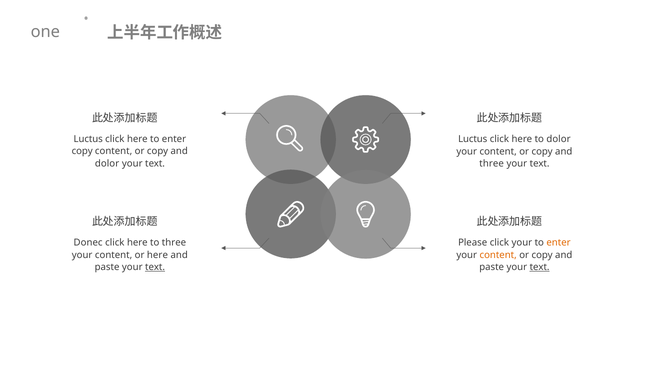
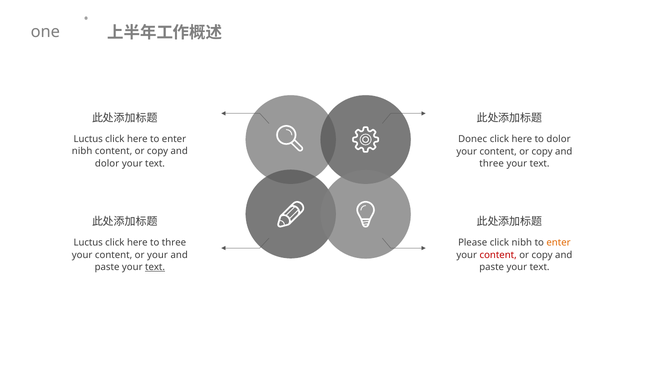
Luctus at (473, 139): Luctus -> Donec
copy at (82, 151): copy -> nibh
Donec at (88, 243): Donec -> Luctus
click your: your -> nibh
or here: here -> your
content at (498, 255) colour: orange -> red
text at (540, 267) underline: present -> none
